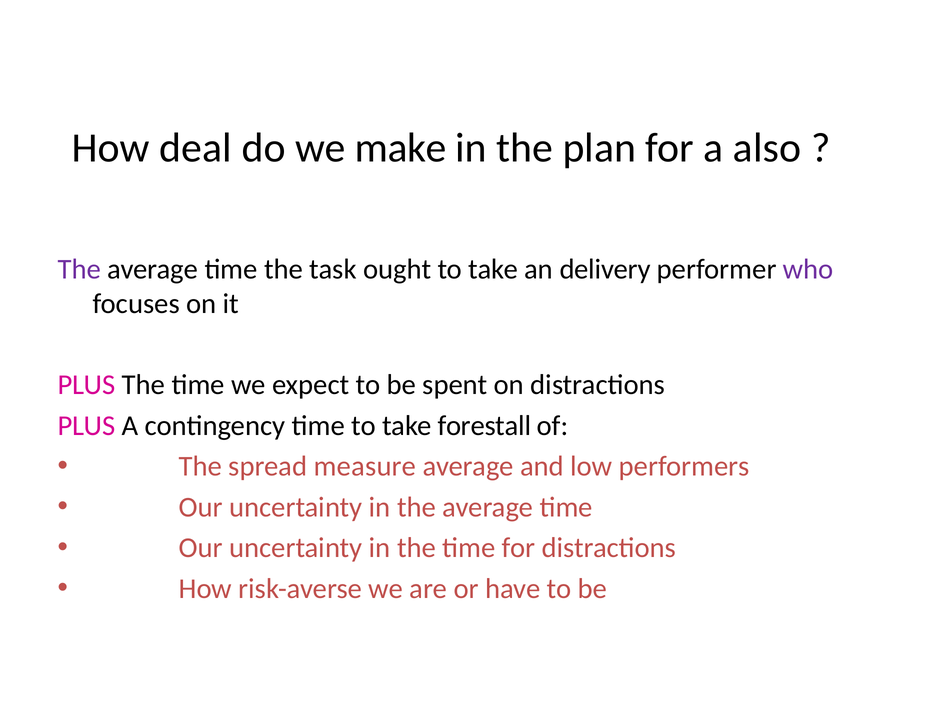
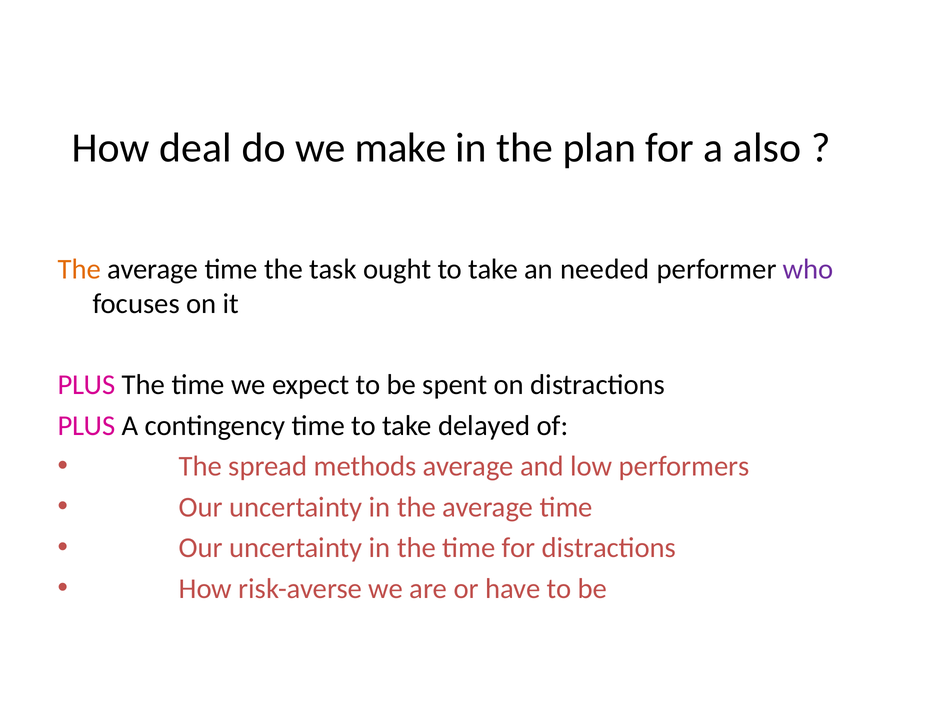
The at (79, 269) colour: purple -> orange
delivery: delivery -> needed
forestall: forestall -> delayed
measure: measure -> methods
